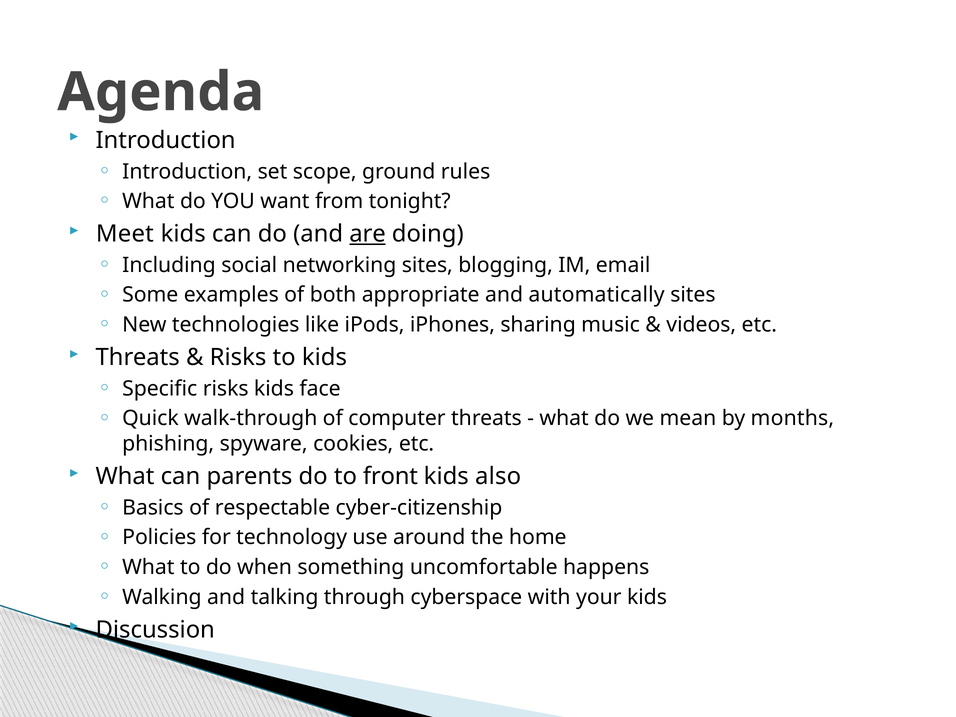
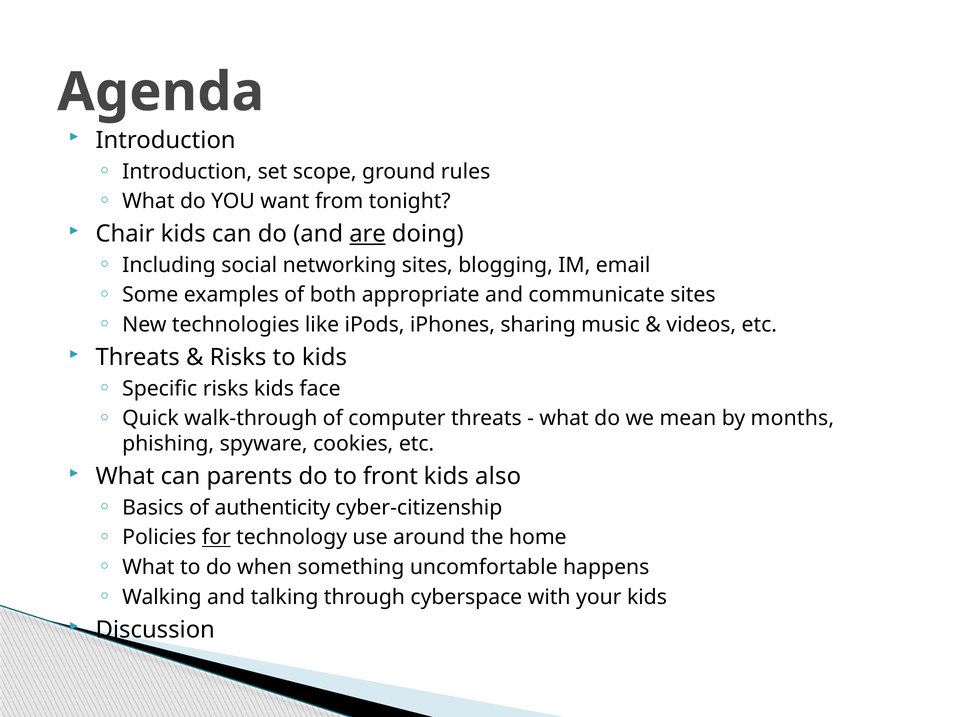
Meet: Meet -> Chair
automatically: automatically -> communicate
respectable: respectable -> authenticity
for underline: none -> present
